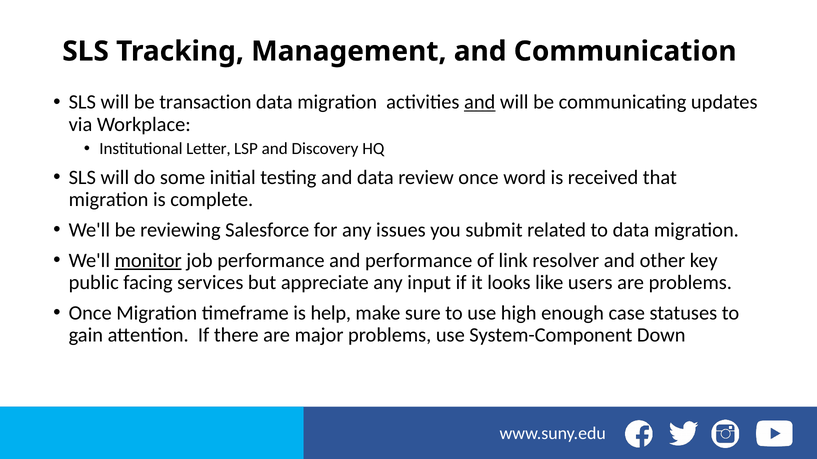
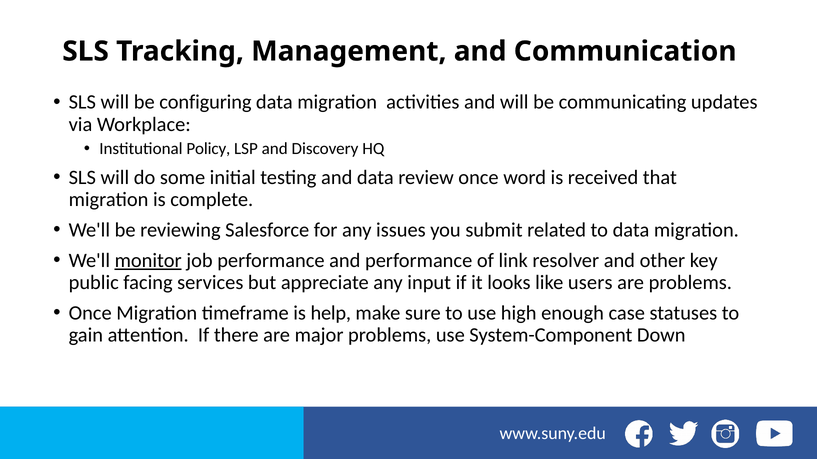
transaction: transaction -> configuring
and at (480, 102) underline: present -> none
Letter: Letter -> Policy
